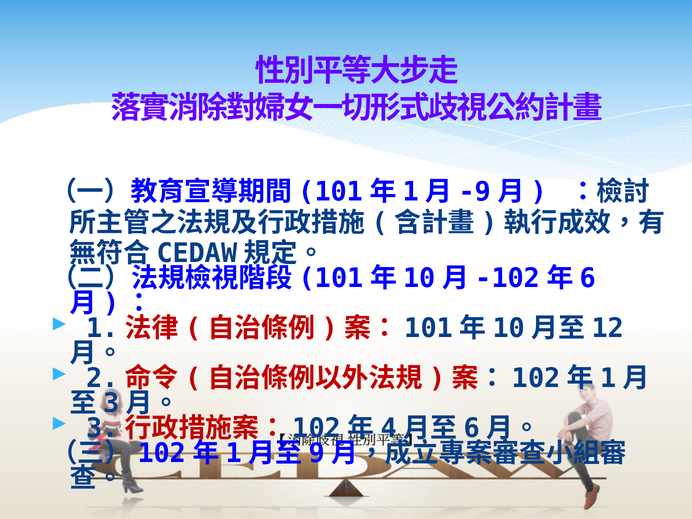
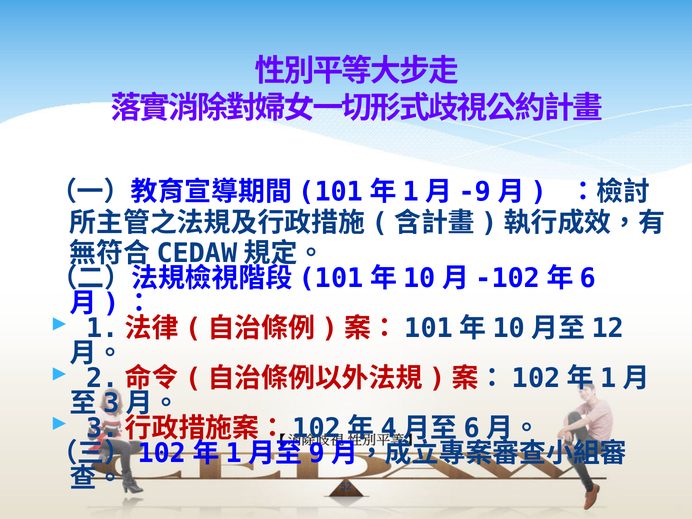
45: 45 -> 52
